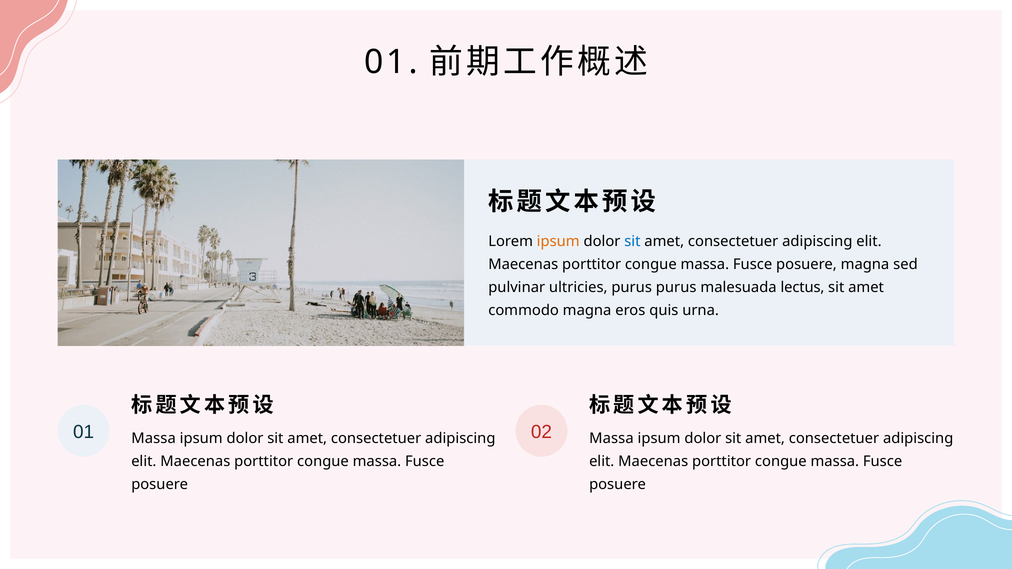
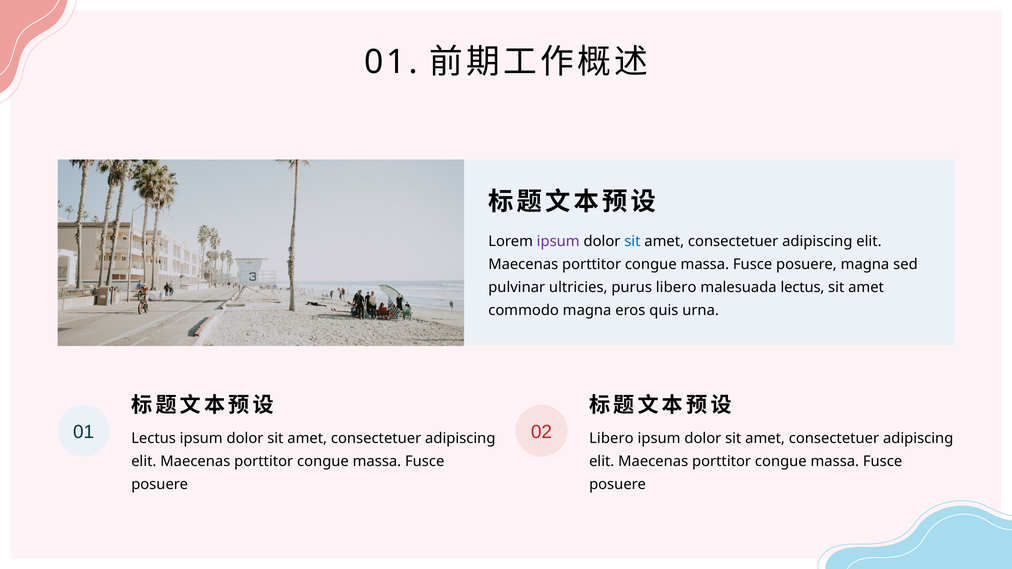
ipsum at (558, 241) colour: orange -> purple
purus purus: purus -> libero
Massa at (154, 439): Massa -> Lectus
Massa at (611, 439): Massa -> Libero
